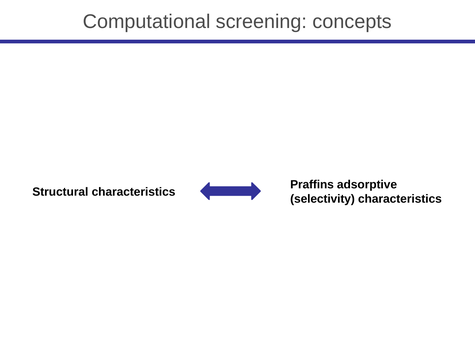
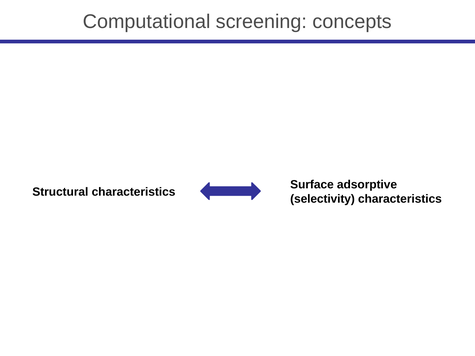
Praffins: Praffins -> Surface
